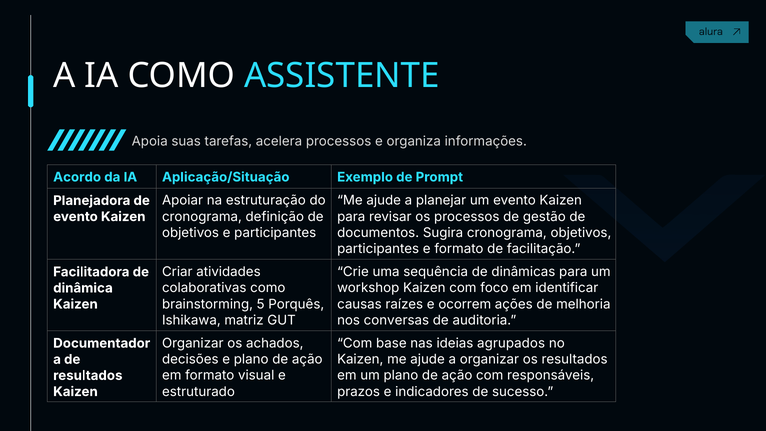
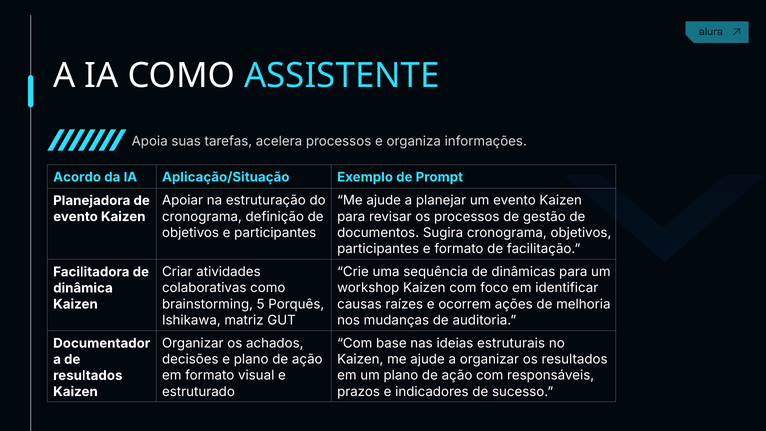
conversas: conversas -> mudanças
agrupados: agrupados -> estruturais
